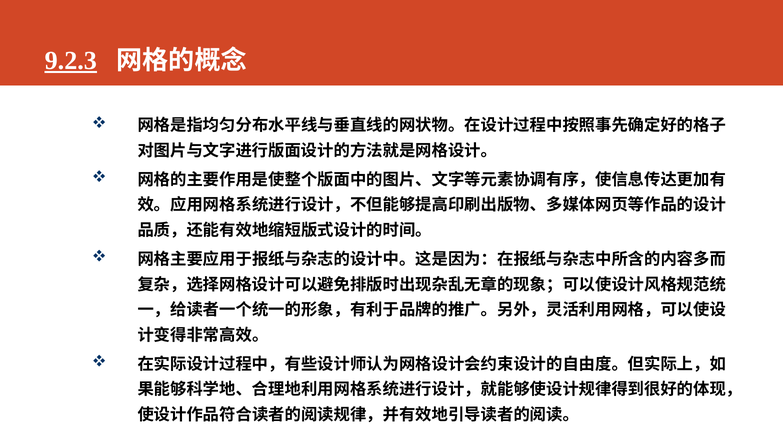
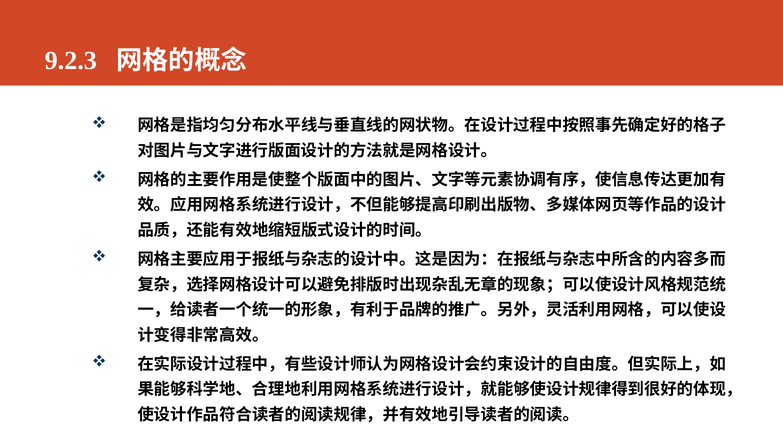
9.2.3 underline: present -> none
